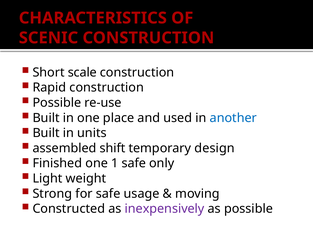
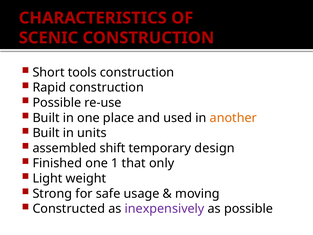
scale: scale -> tools
another colour: blue -> orange
1 safe: safe -> that
